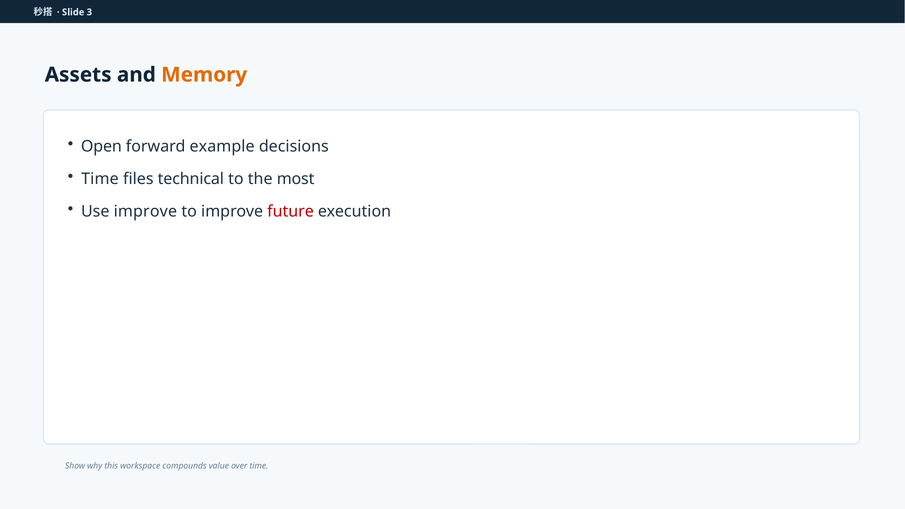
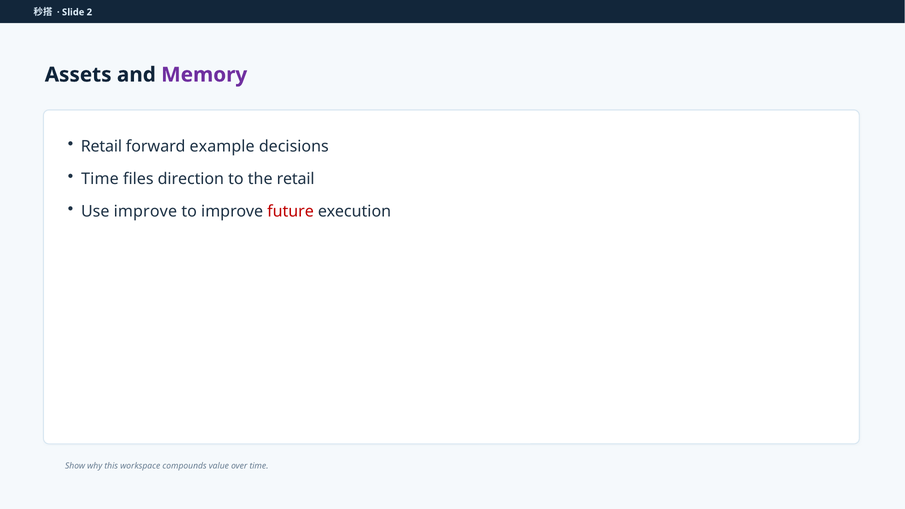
3: 3 -> 2
Memory colour: orange -> purple
Open at (101, 146): Open -> Retail
technical: technical -> direction
the most: most -> retail
